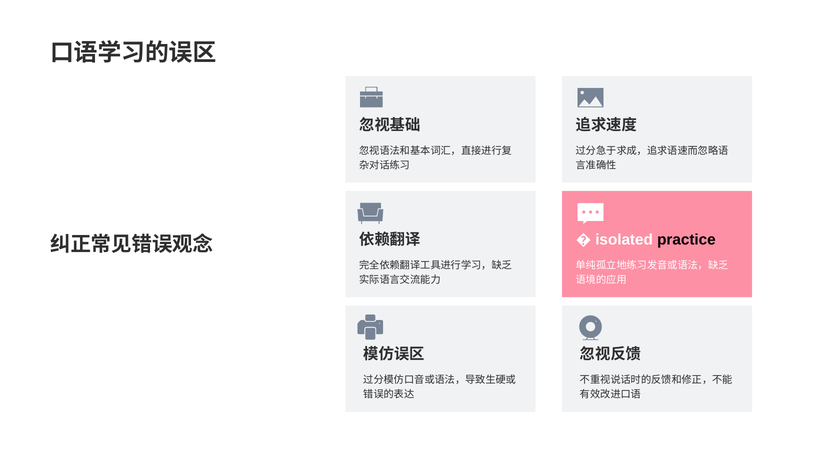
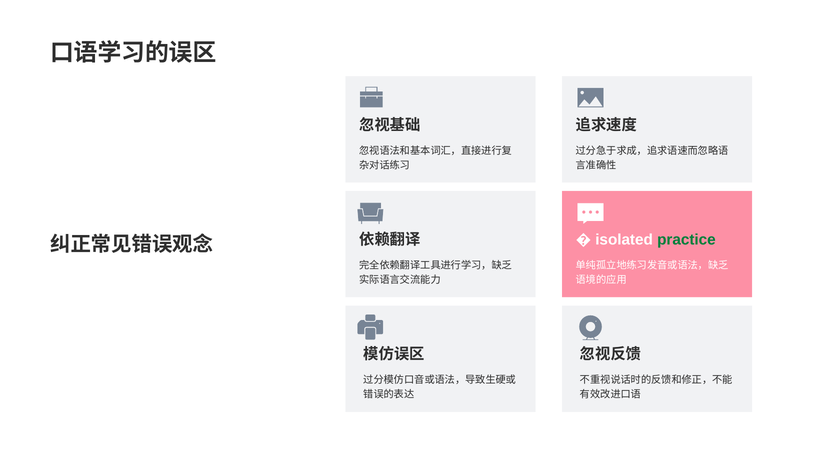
practice colour: black -> green
